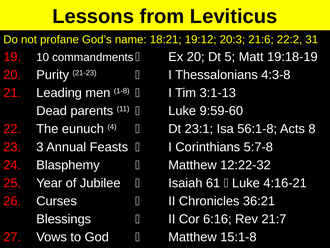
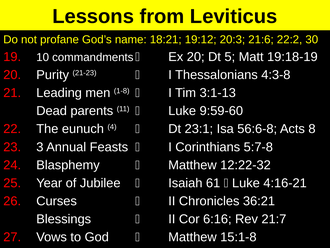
31: 31 -> 30
56:1-8: 56:1-8 -> 56:6-8
